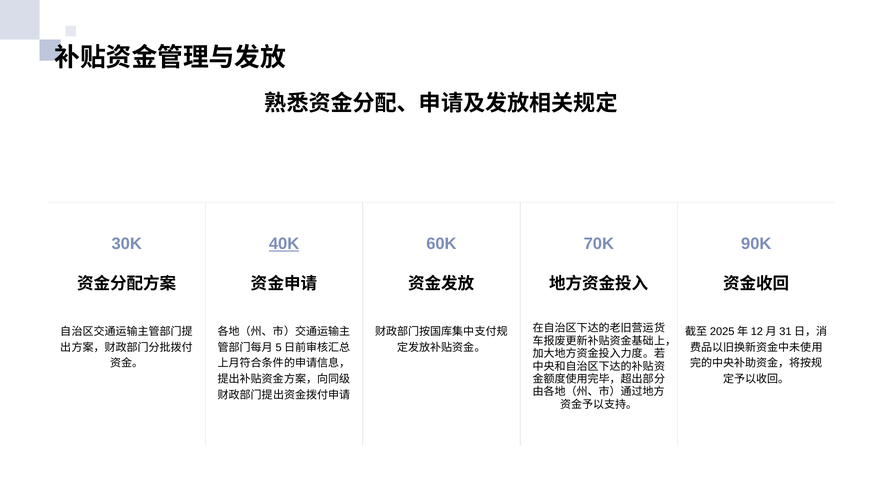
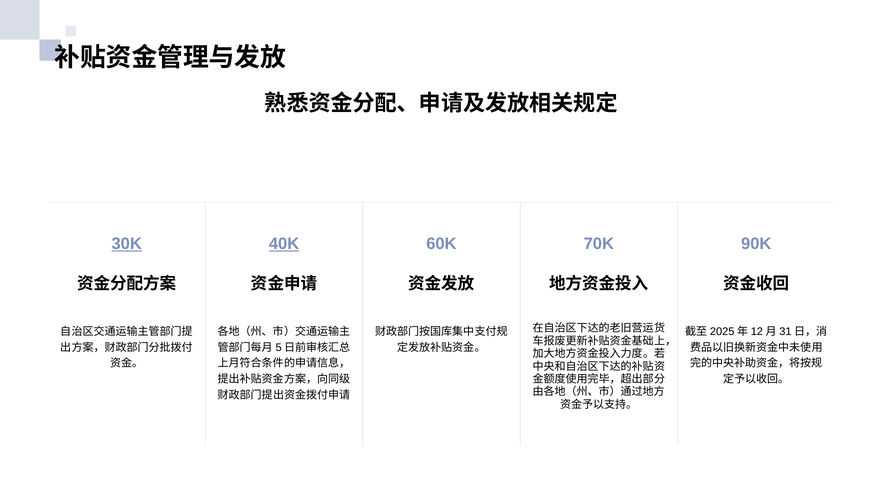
30K underline: none -> present
